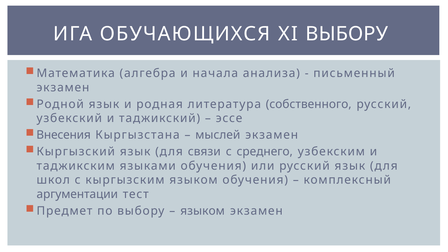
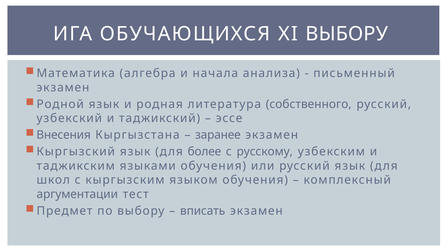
мыслей: мыслей -> заранее
связи: связи -> более
среднего: среднего -> русскому
языком at (203, 211): языком -> вписать
